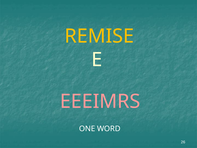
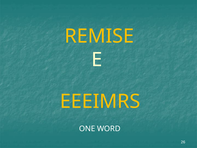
EEEIMRS colour: pink -> yellow
